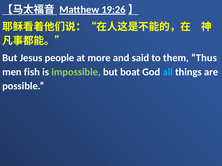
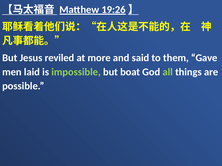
people: people -> reviled
Thus: Thus -> Gave
fish: fish -> laid
all colour: light blue -> light green
